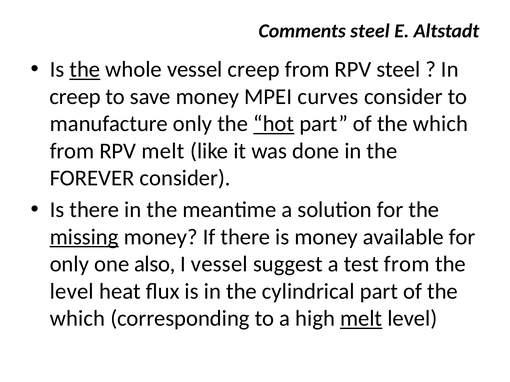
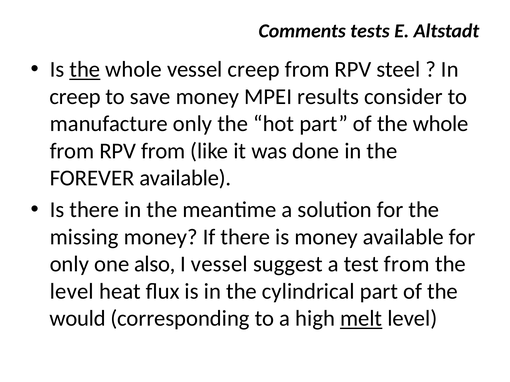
Comments steel: steel -> tests
curves: curves -> results
hot underline: present -> none
which at (441, 124): which -> whole
RPV melt: melt -> from
FOREVER consider: consider -> available
missing underline: present -> none
which at (77, 319): which -> would
